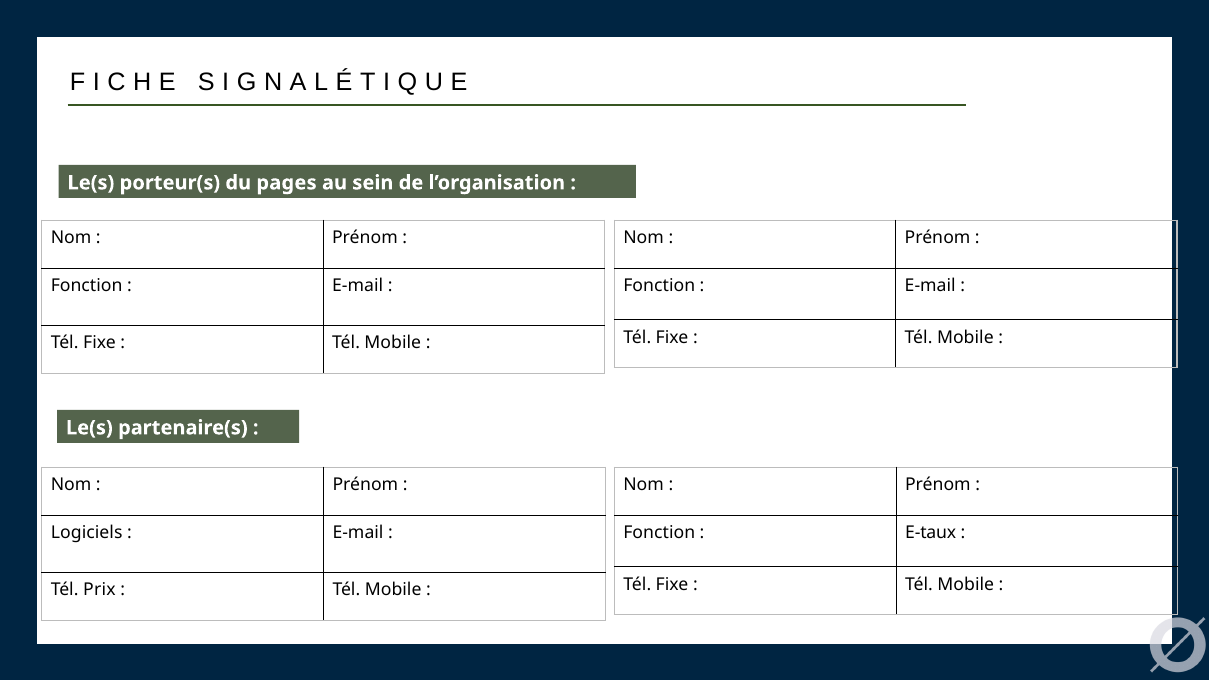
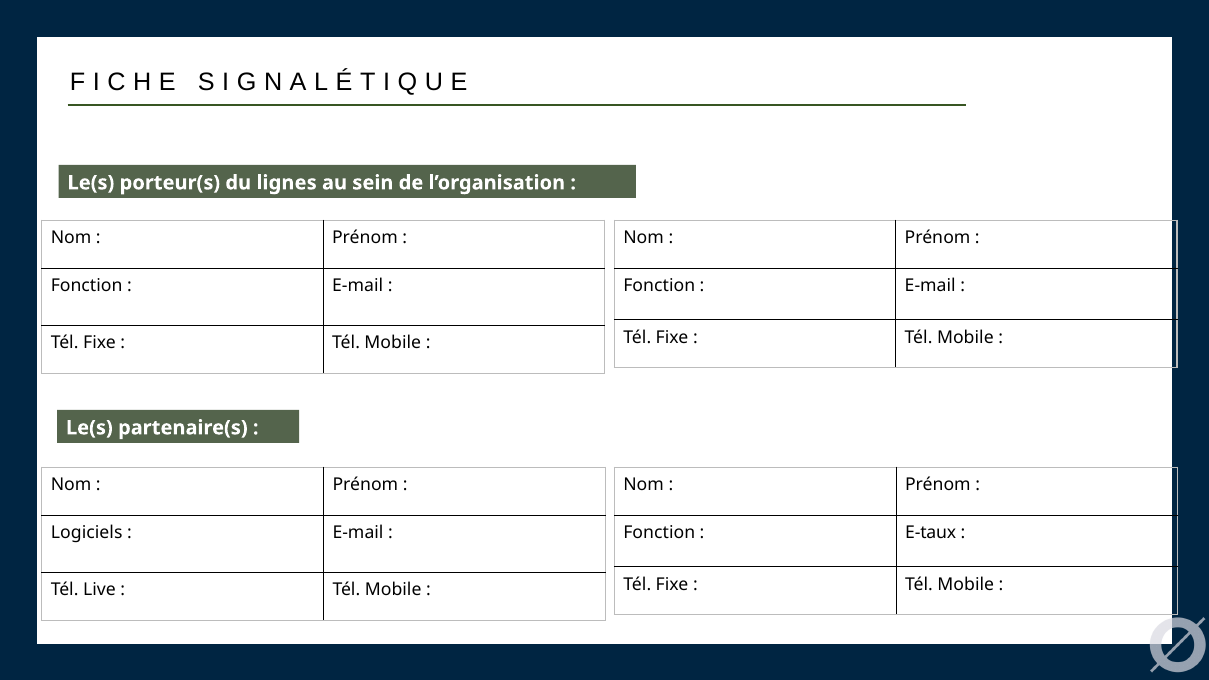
pages: pages -> lignes
Prix: Prix -> Live
